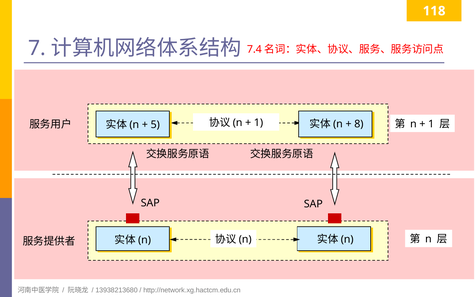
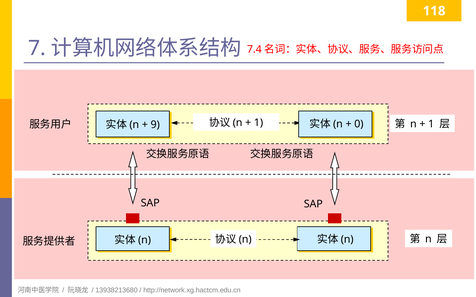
8: 8 -> 0
5: 5 -> 9
